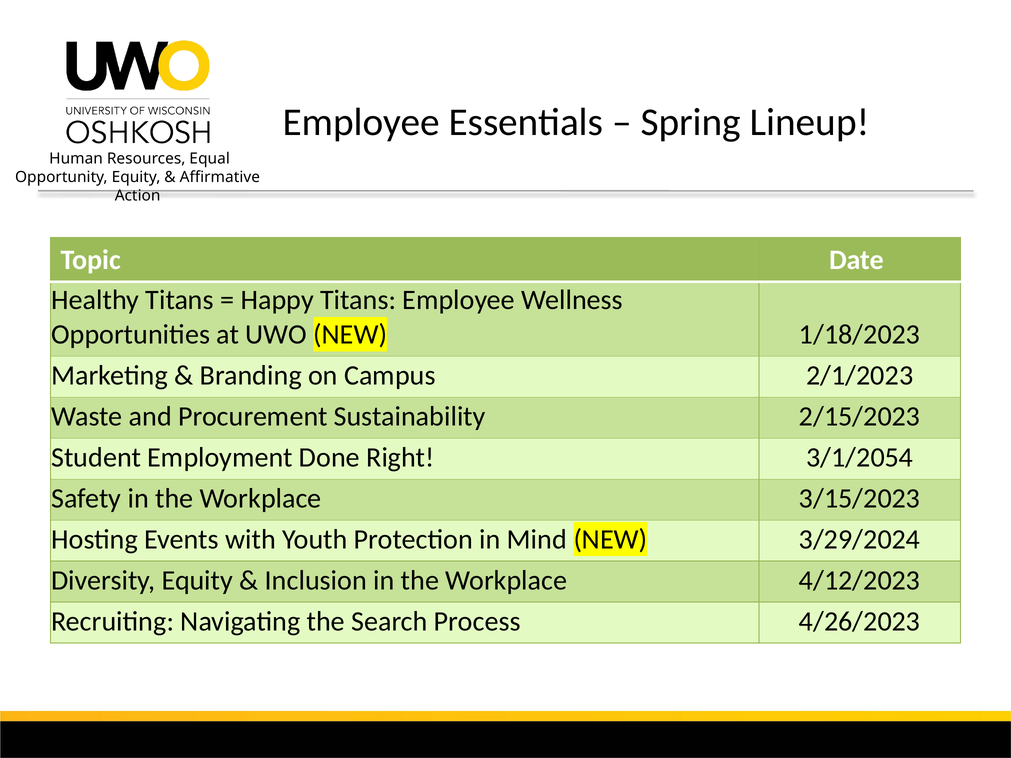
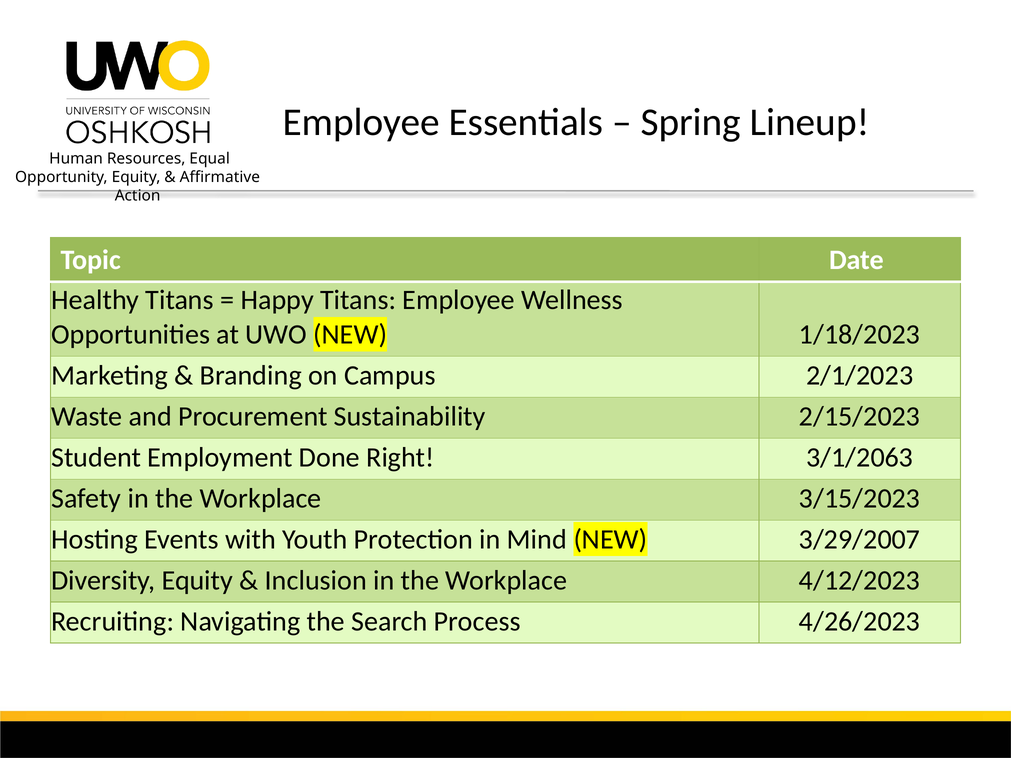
3/1/2054: 3/1/2054 -> 3/1/2063
3/29/2024: 3/29/2024 -> 3/29/2007
